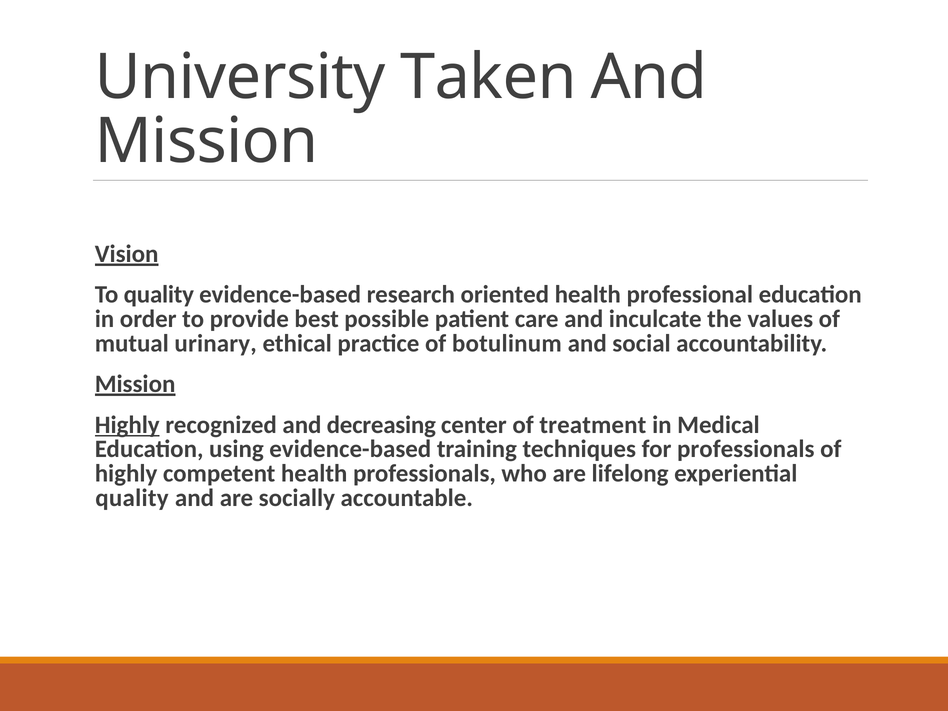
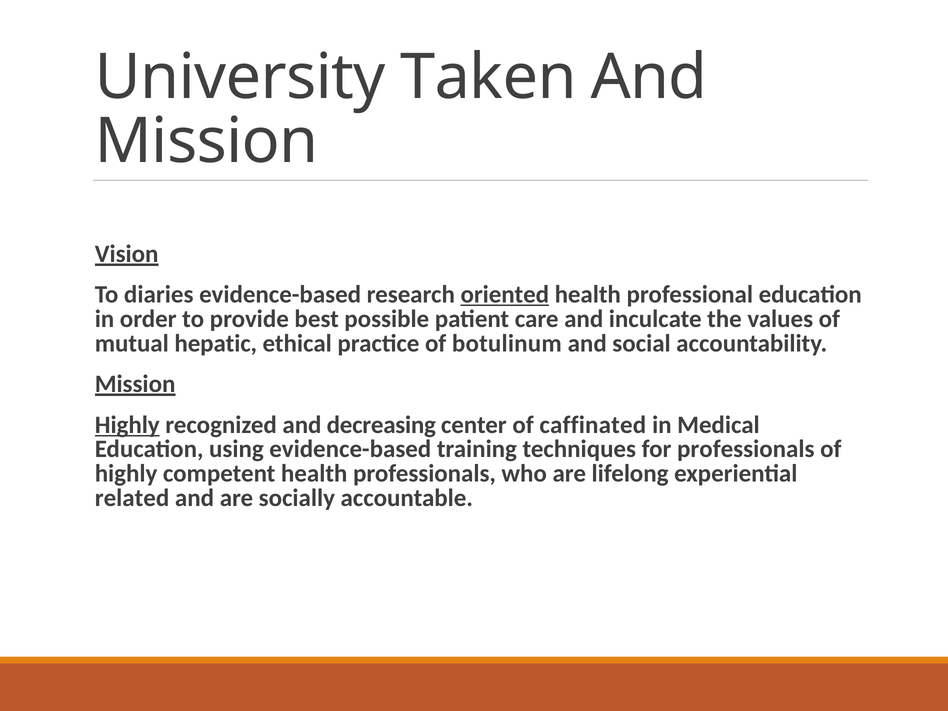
To quality: quality -> diaries
oriented underline: none -> present
urinary: urinary -> hepatic
treatment: treatment -> caffinated
quality at (132, 498): quality -> related
